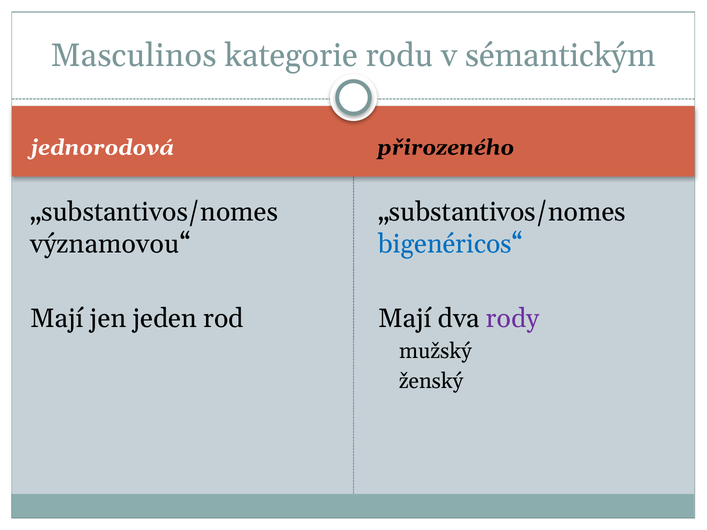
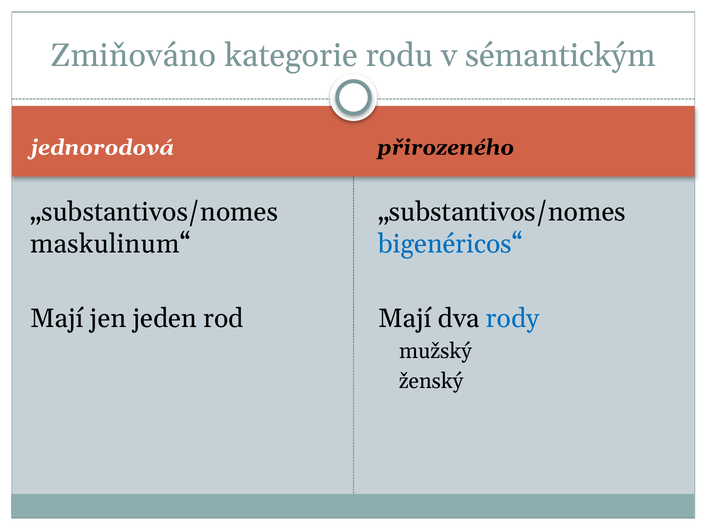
Masculinos: Masculinos -> Zmiňováno
významovou“: významovou“ -> maskulinum“
rody colour: purple -> blue
